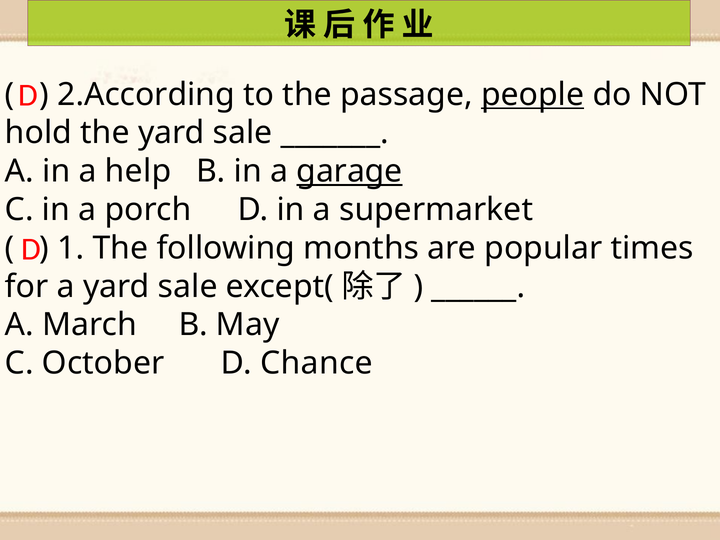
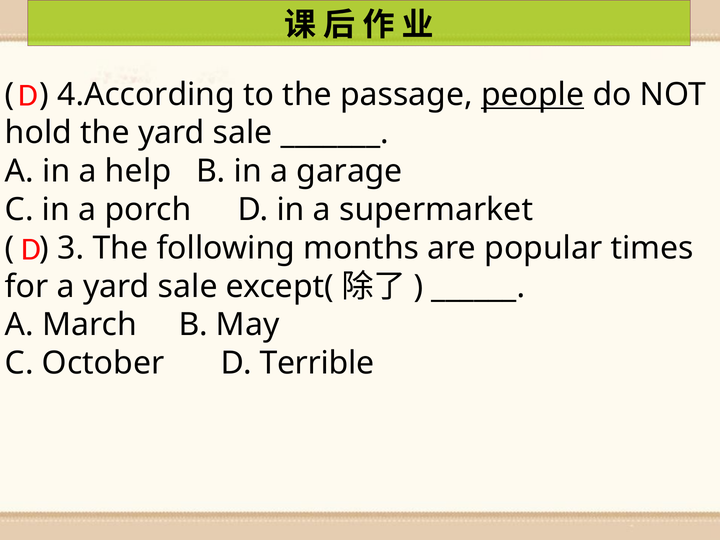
2.According: 2.According -> 4.According
garage underline: present -> none
1: 1 -> 3
Chance: Chance -> Terrible
